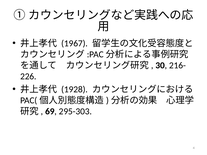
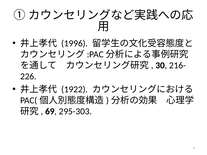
1967: 1967 -> 1996
1928: 1928 -> 1922
